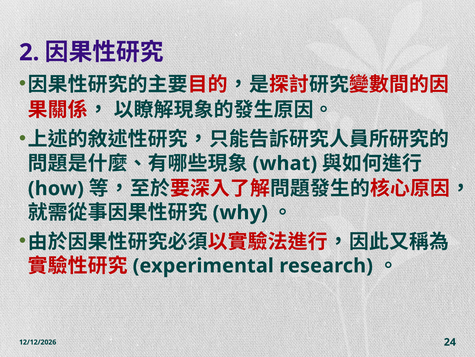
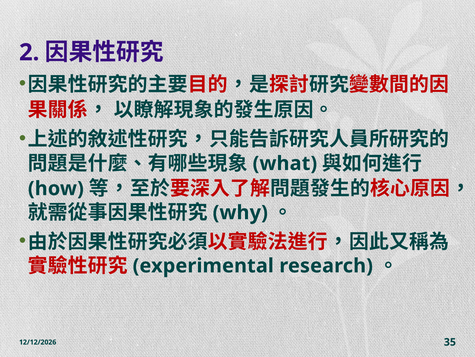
24: 24 -> 35
